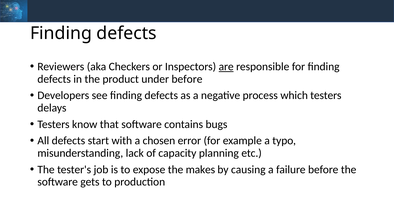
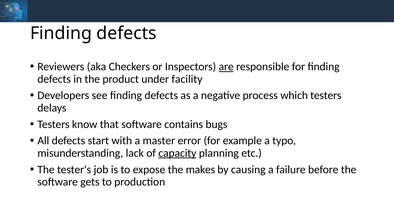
under before: before -> facility
chosen: chosen -> master
capacity underline: none -> present
